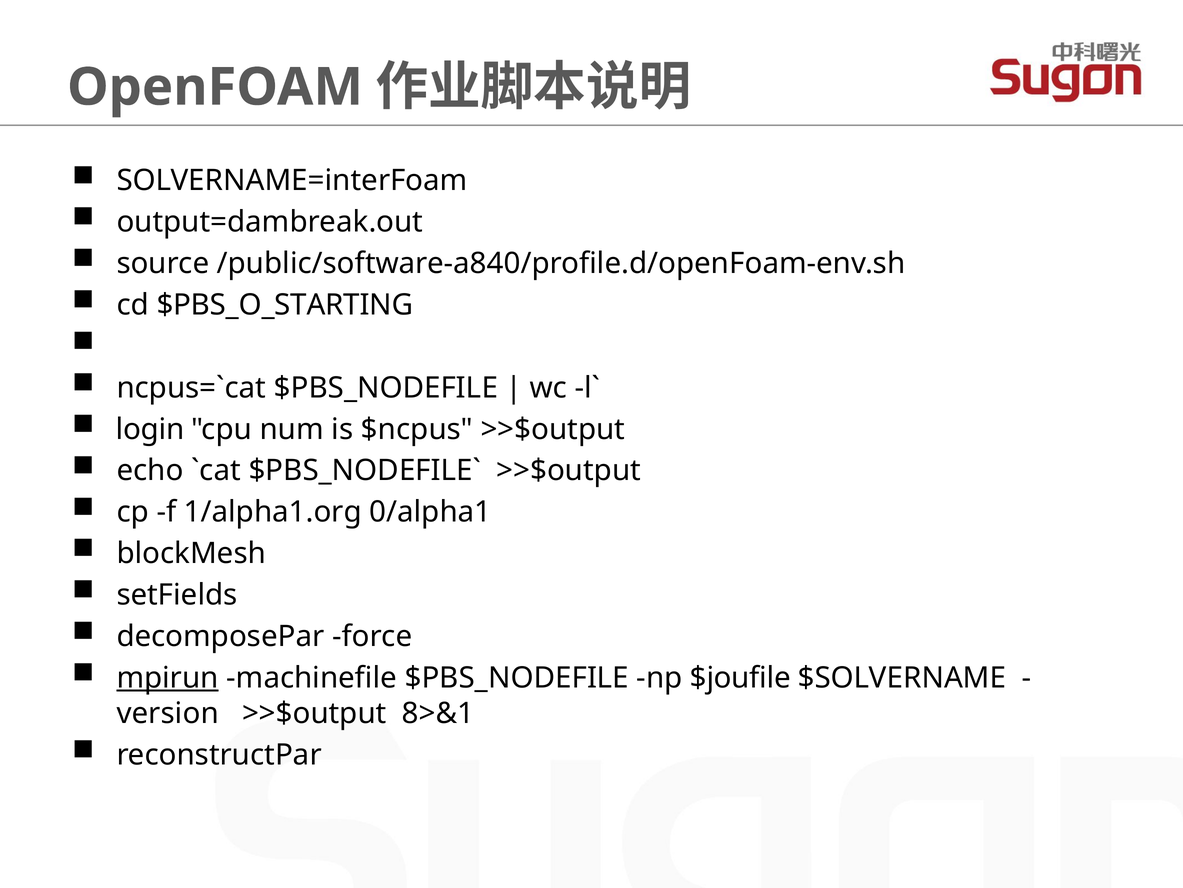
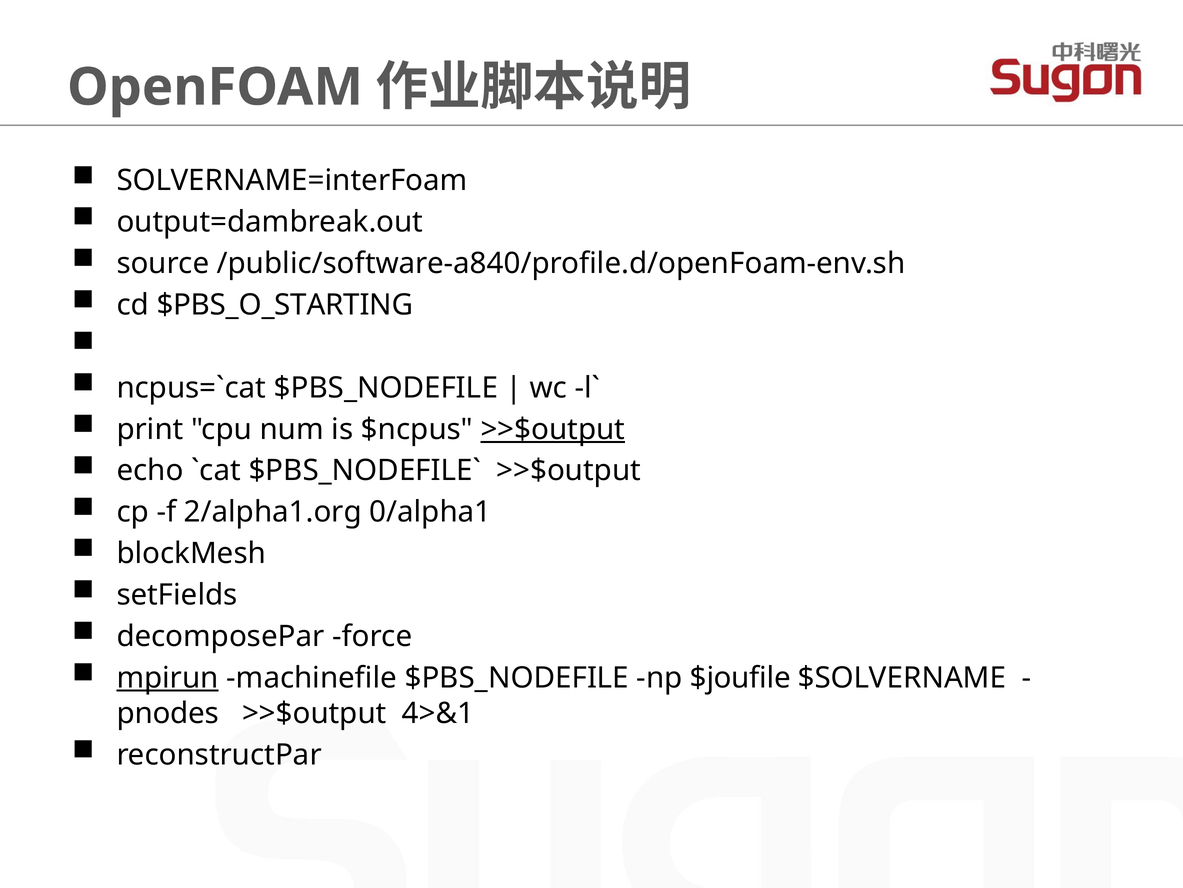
login: login -> print
>>$output at (553, 429) underline: none -> present
1/alpha1.org: 1/alpha1.org -> 2/alpha1.org
version: version -> pnodes
8>&1: 8>&1 -> 4>&1
